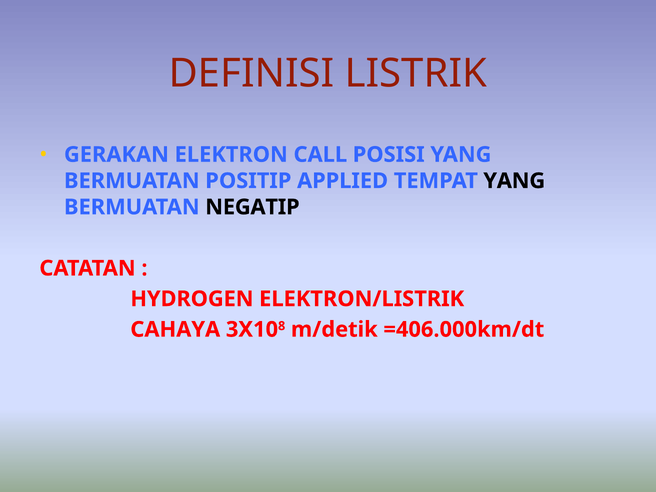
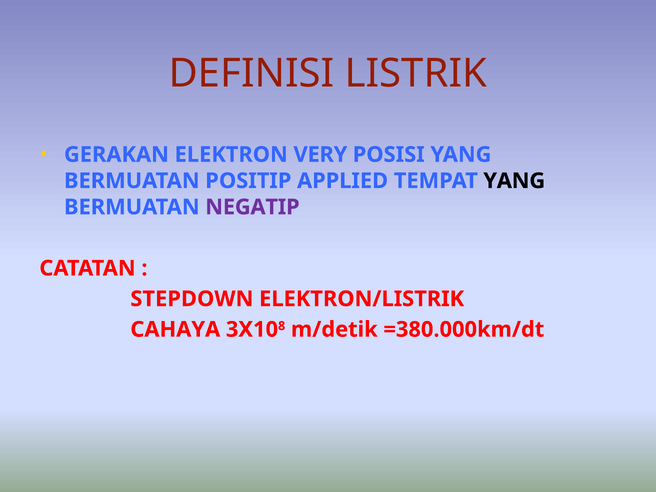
CALL: CALL -> VERY
NEGATIP colour: black -> purple
HYDROGEN: HYDROGEN -> STEPDOWN
=406.000km/dt: =406.000km/dt -> =380.000km/dt
